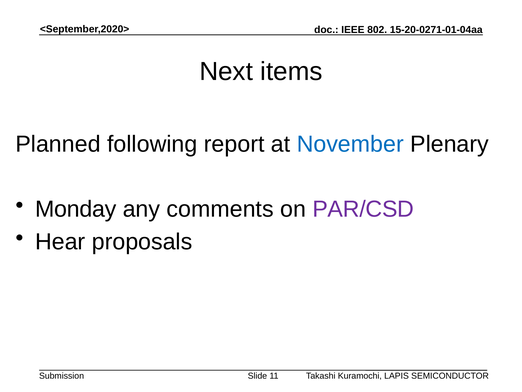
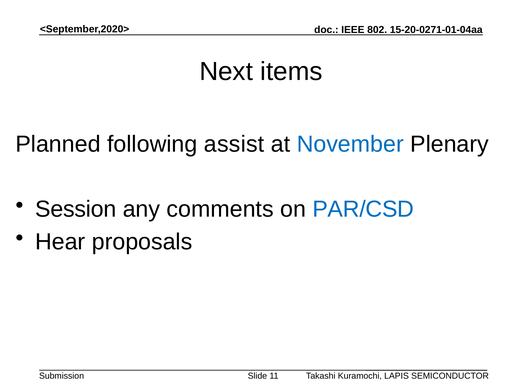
report: report -> assist
Monday: Monday -> Session
PAR/CSD colour: purple -> blue
